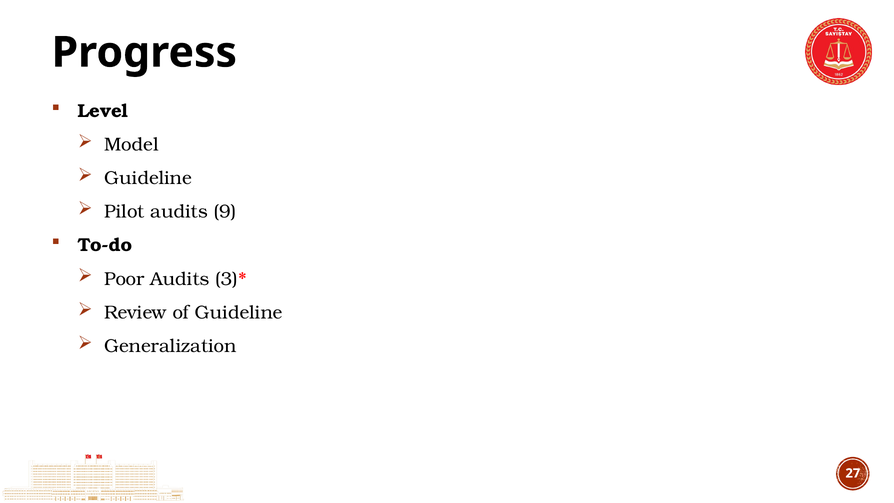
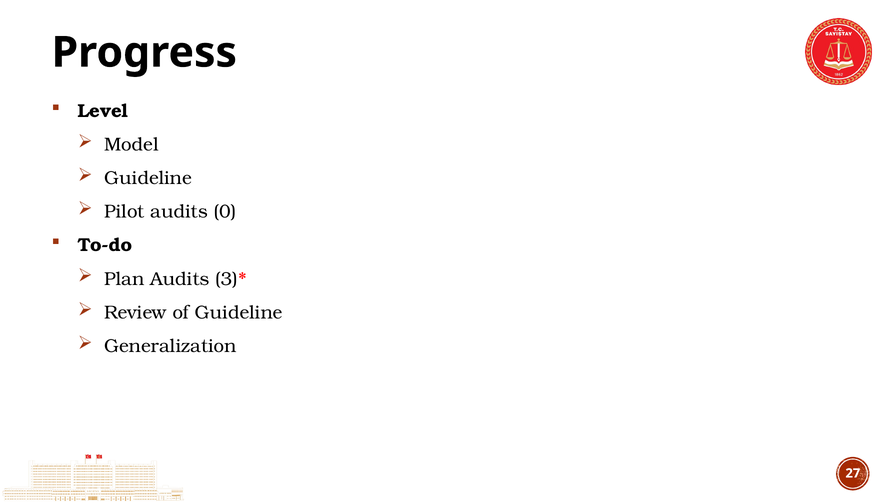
9: 9 -> 0
Poor: Poor -> Plan
